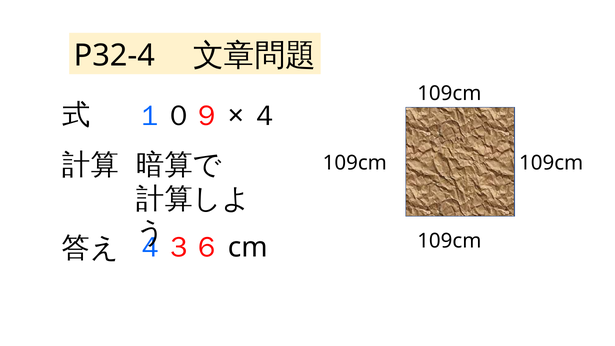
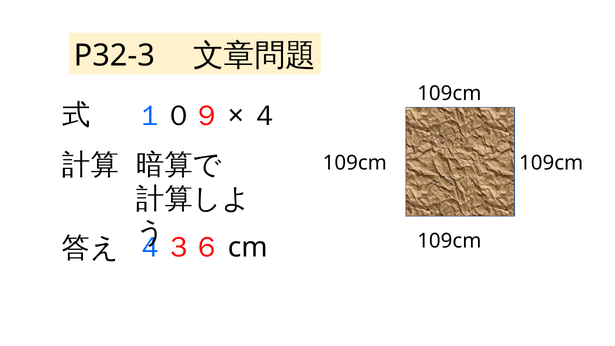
P32-4: P32-4 -> P32-3
